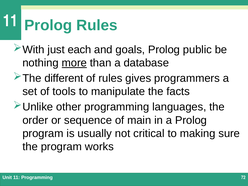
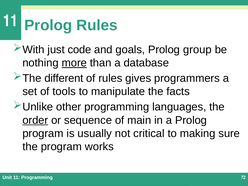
each: each -> code
public: public -> group
order underline: none -> present
